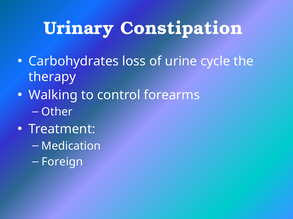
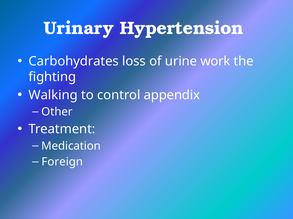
Constipation: Constipation -> Hypertension
cycle: cycle -> work
therapy: therapy -> fighting
forearms: forearms -> appendix
